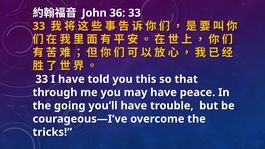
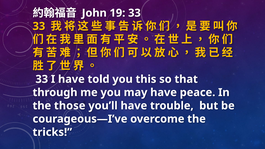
36: 36 -> 19
going: going -> those
